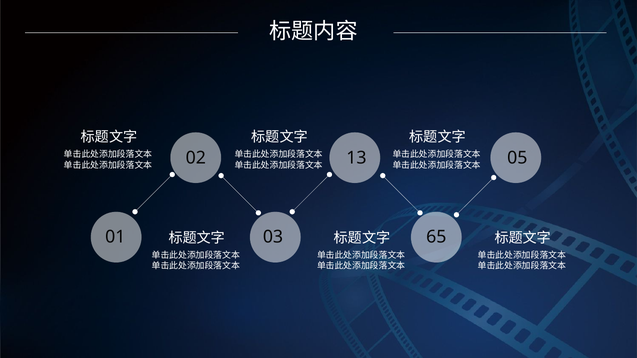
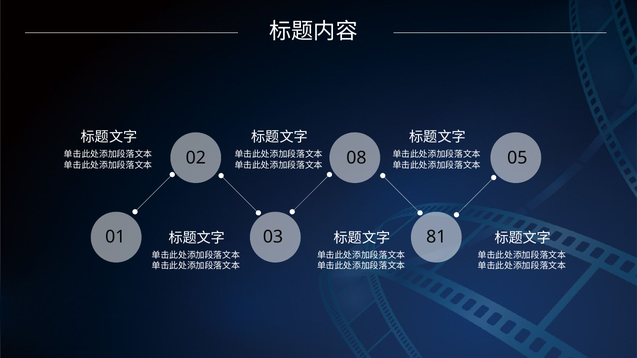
13: 13 -> 08
65: 65 -> 81
